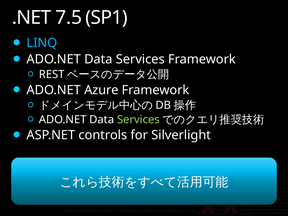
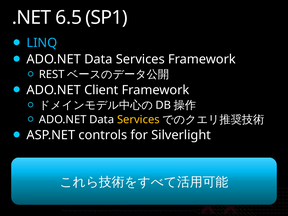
7.5: 7.5 -> 6.5
Azure: Azure -> Client
Services at (138, 120) colour: light green -> yellow
